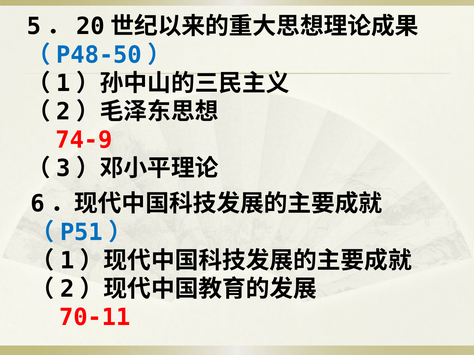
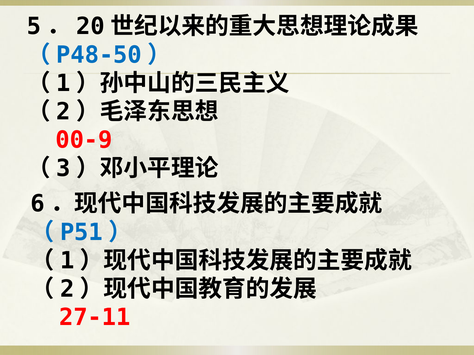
74-9: 74-9 -> 00-9
70-11: 70-11 -> 27-11
